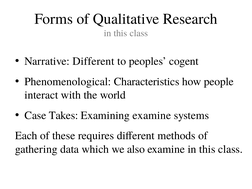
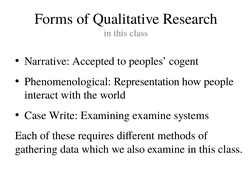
Narrative Different: Different -> Accepted
Characteristics: Characteristics -> Representation
Takes: Takes -> Write
